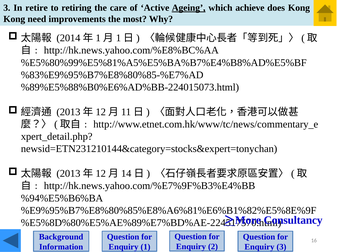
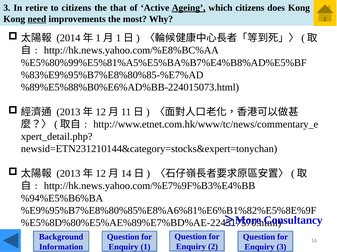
to retiring: retiring -> citizens
care: care -> that
which achieve: achieve -> citizens
need underline: none -> present
